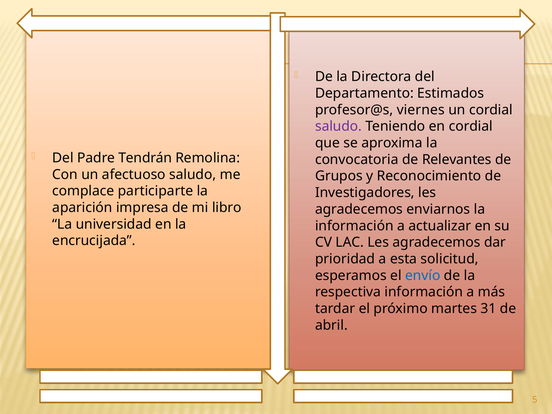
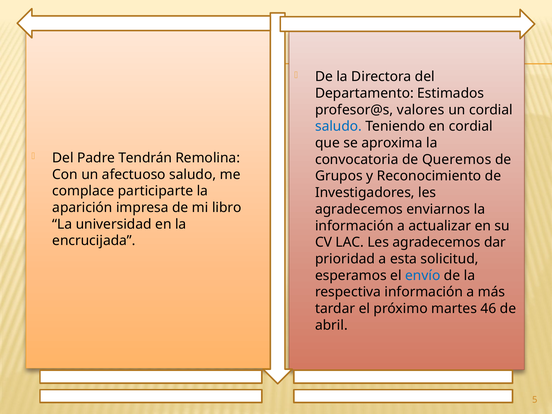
viernes: viernes -> valores
saludo at (339, 126) colour: purple -> blue
Relevantes: Relevantes -> Queremos
31: 31 -> 46
